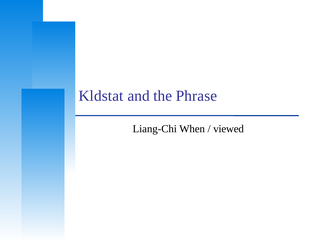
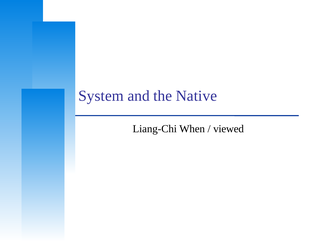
Kldstat: Kldstat -> System
Phrase: Phrase -> Native
